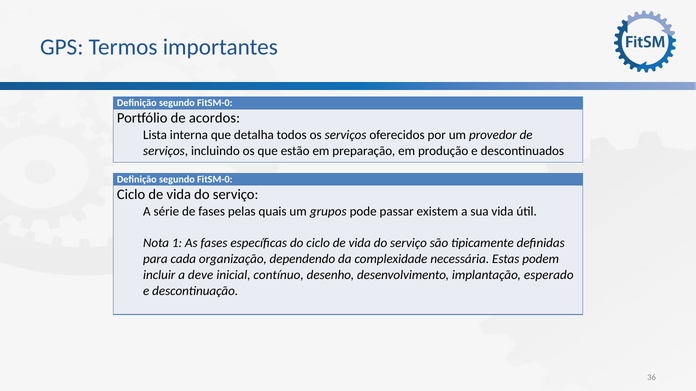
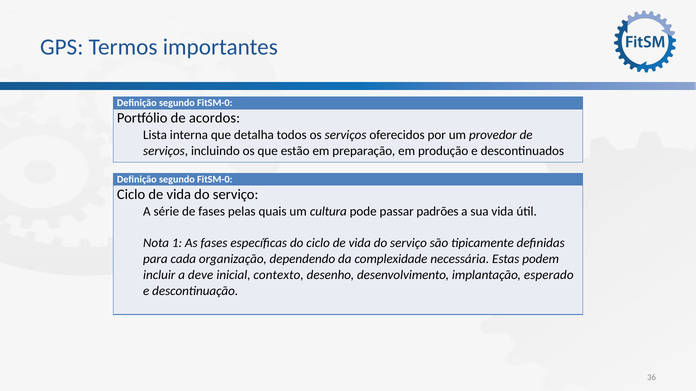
grupos: grupos -> cultura
existem: existem -> padrões
contínuo: contínuo -> contexto
